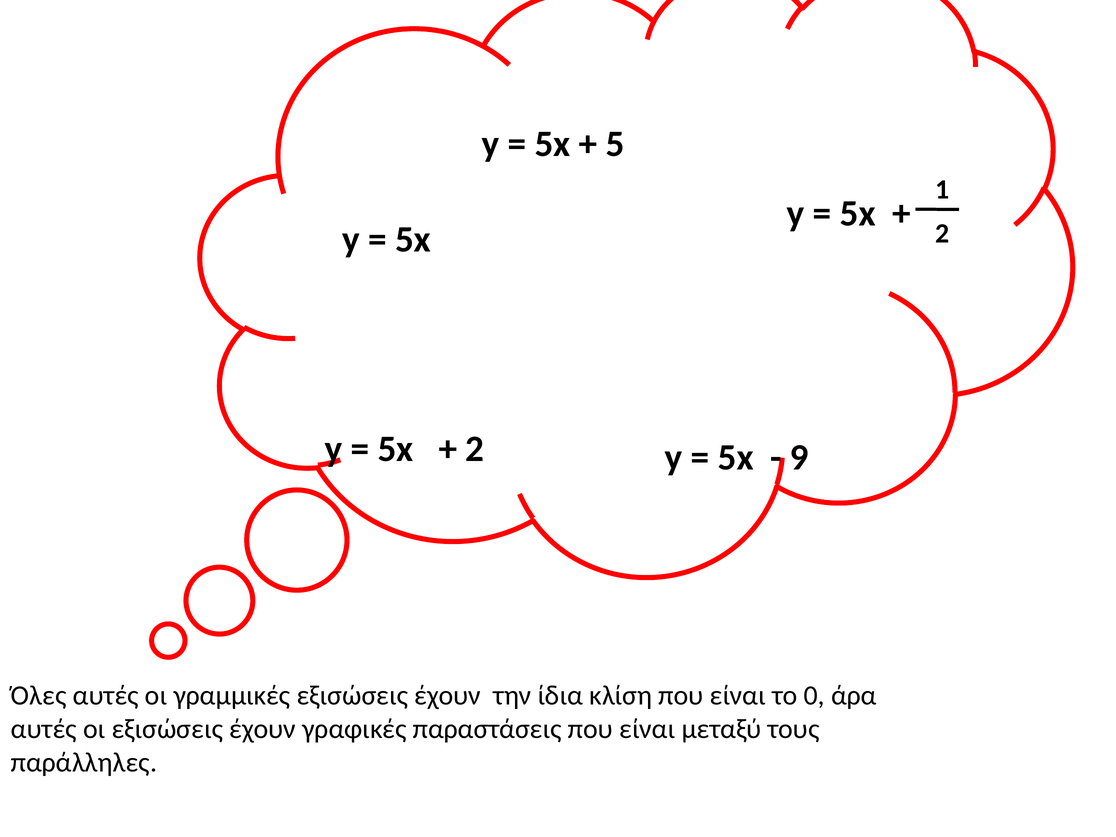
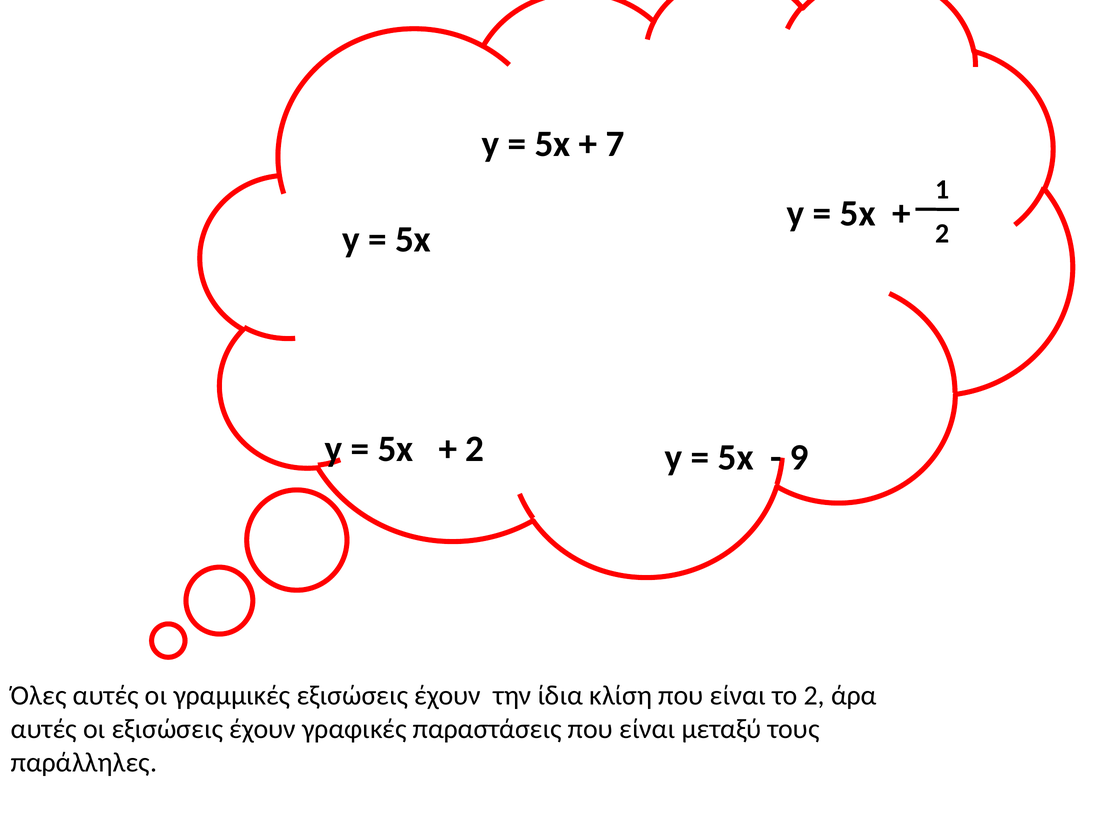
5: 5 -> 7
το 0: 0 -> 2
